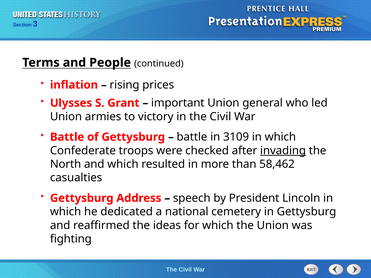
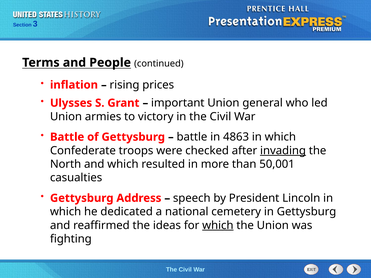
3109: 3109 -> 4863
58,462: 58,462 -> 50,001
which at (218, 225) underline: none -> present
